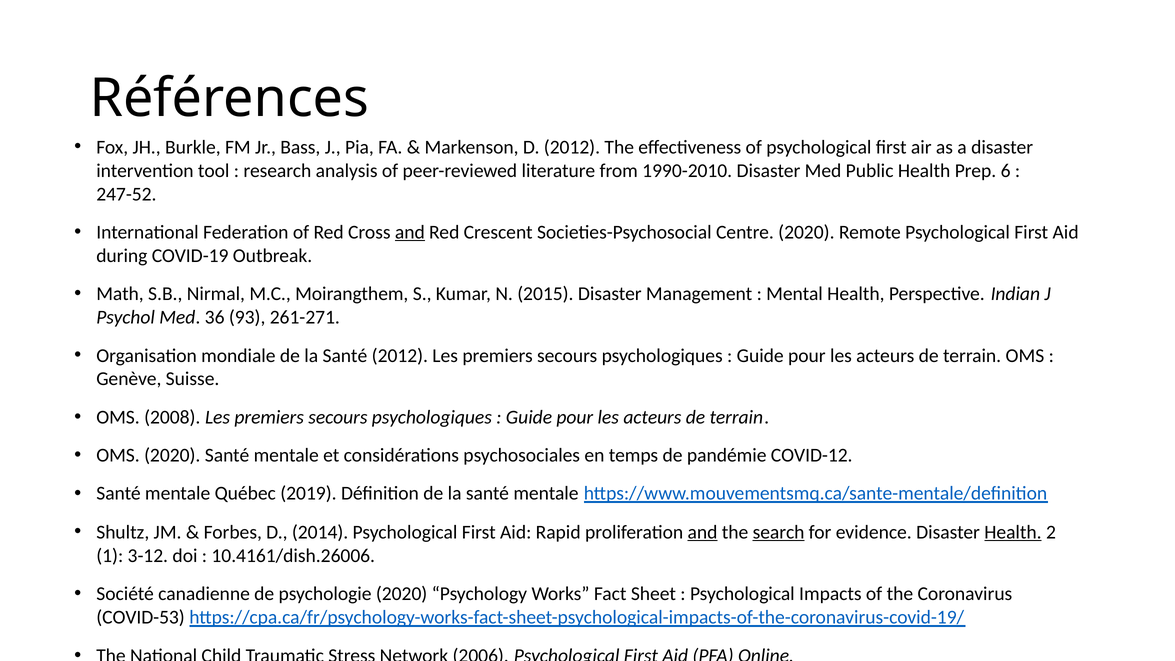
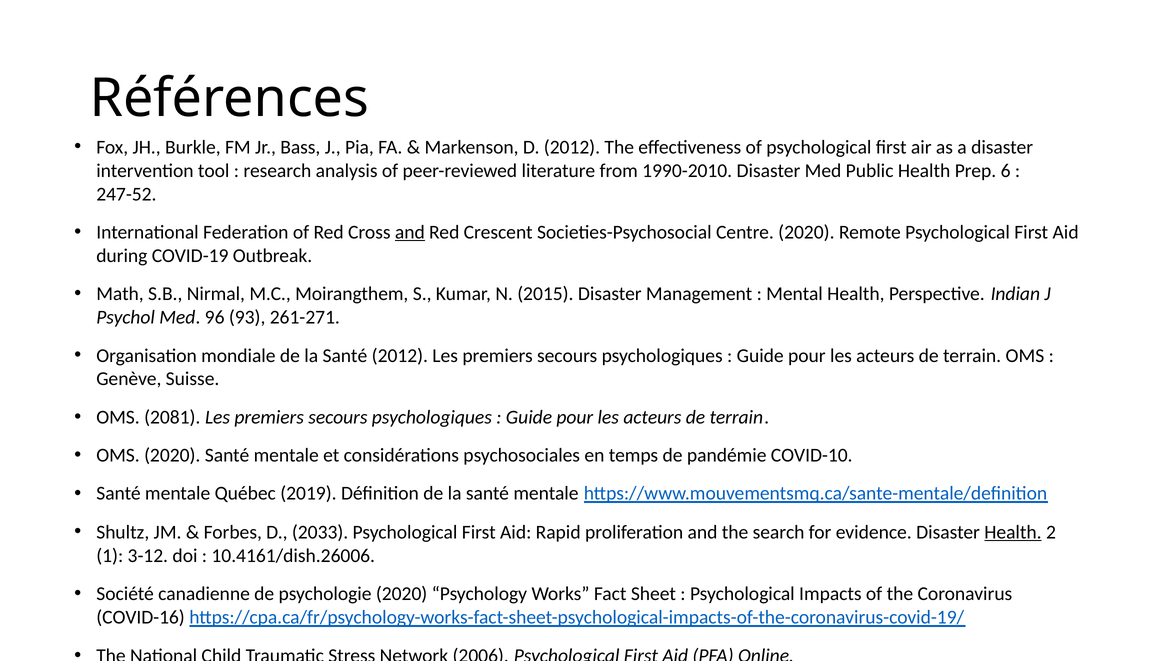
36: 36 -> 96
2008: 2008 -> 2081
COVID-12: COVID-12 -> COVID-10
2014: 2014 -> 2033
and at (703, 532) underline: present -> none
search underline: present -> none
COVID-53: COVID-53 -> COVID-16
